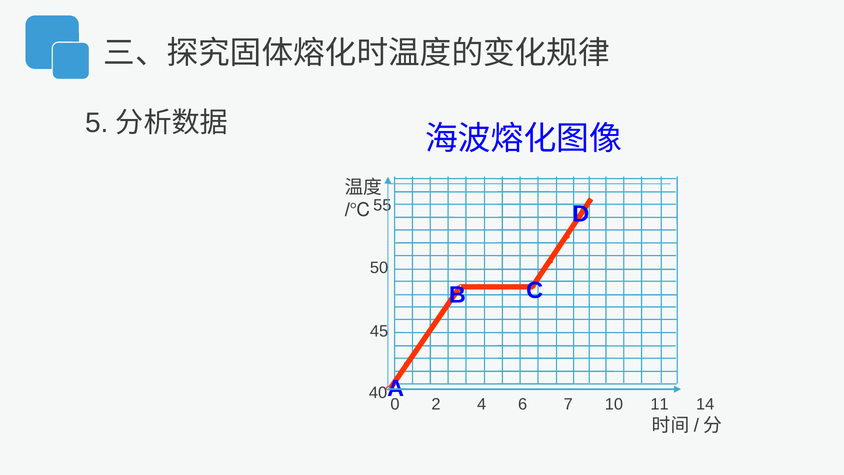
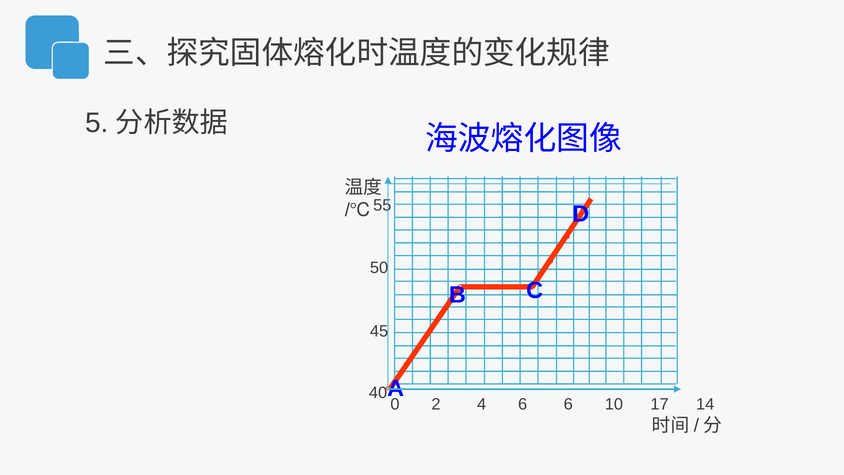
6 7: 7 -> 6
11: 11 -> 17
